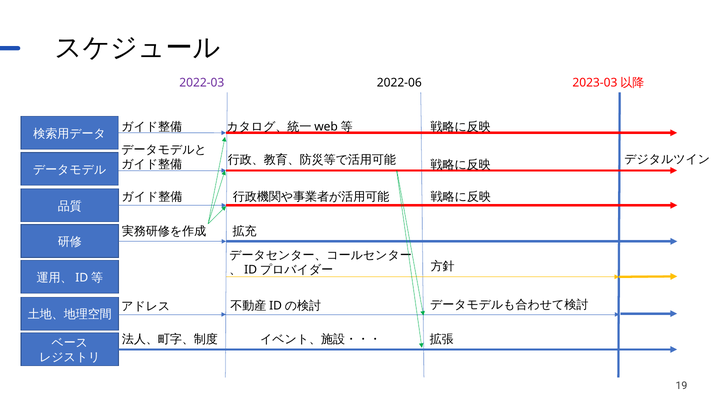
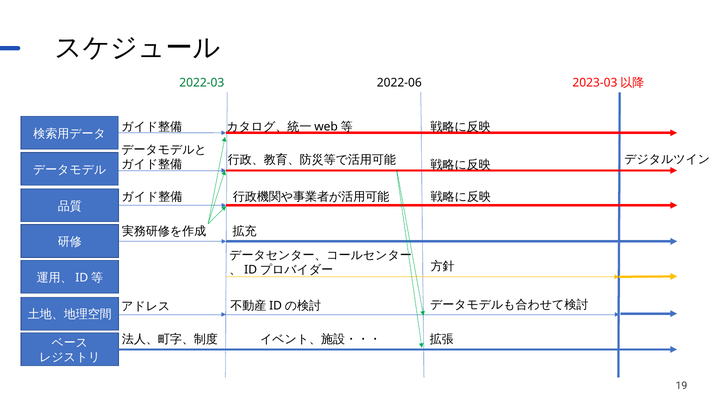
2022-03 colour: purple -> green
